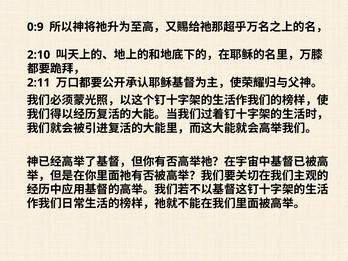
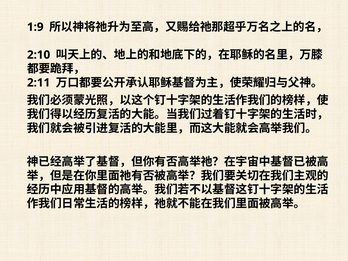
0:9: 0:9 -> 1:9
